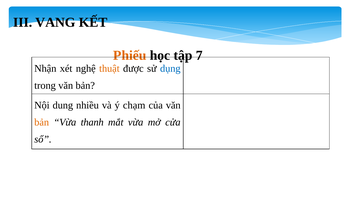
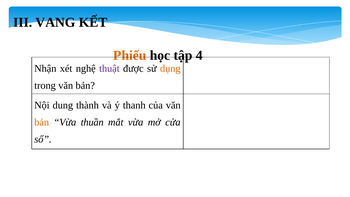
7: 7 -> 4
thuật colour: orange -> purple
dụng colour: blue -> orange
nhiều: nhiều -> thành
chạm: chạm -> thanh
thanh: thanh -> thuần
